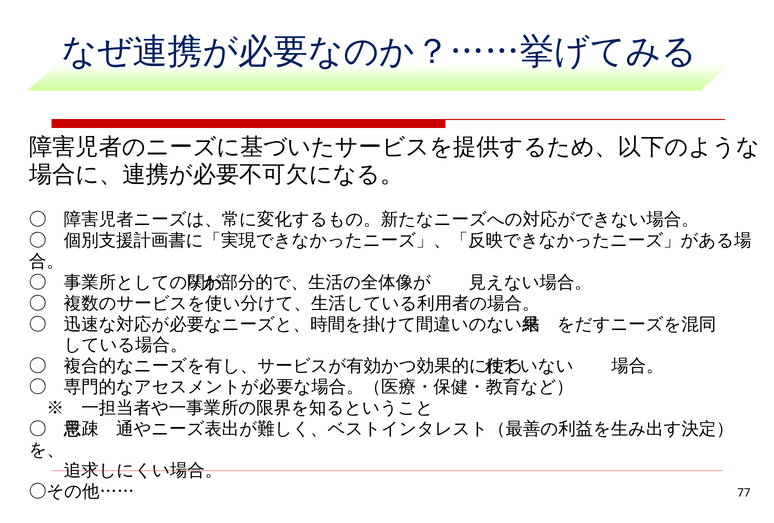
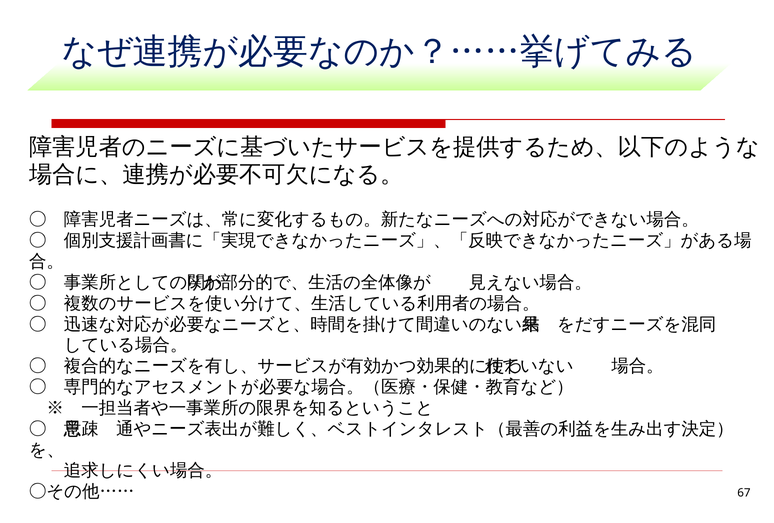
77: 77 -> 67
